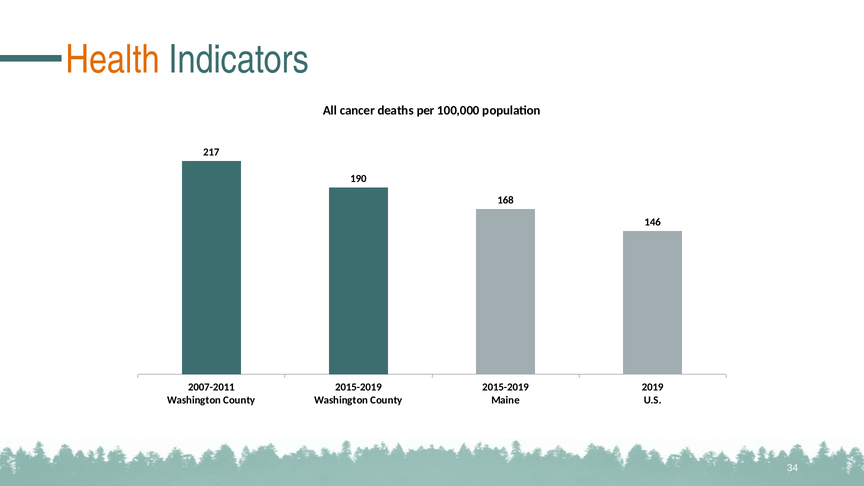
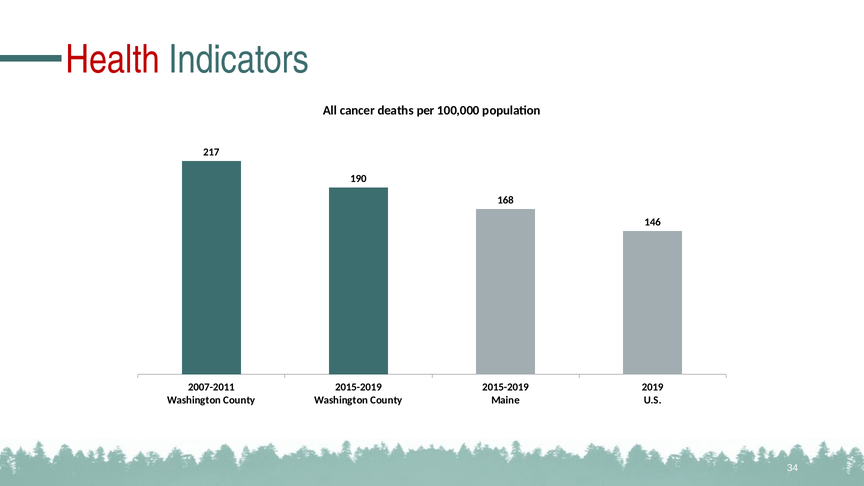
Health colour: orange -> red
